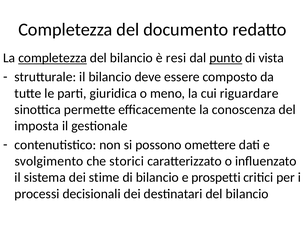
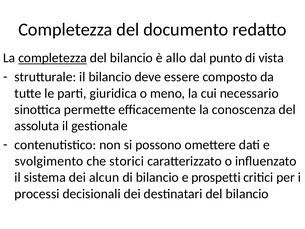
resi: resi -> allo
punto underline: present -> none
riguardare: riguardare -> necessario
imposta: imposta -> assoluta
stime: stime -> alcun
